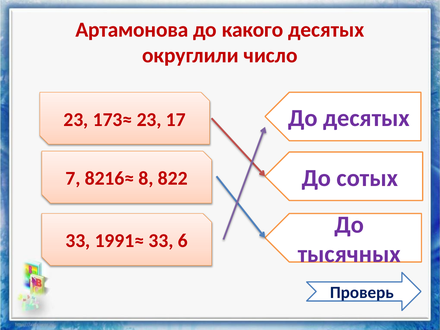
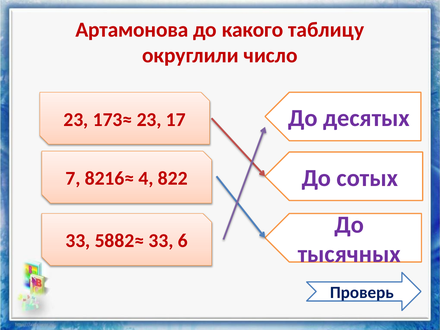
какого десятых: десятых -> таблицу
8: 8 -> 4
1991≈: 1991≈ -> 5882≈
